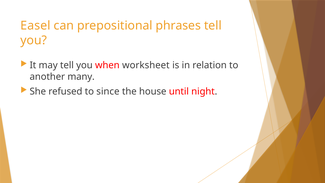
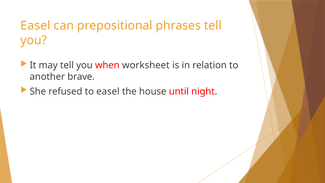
many: many -> brave
to since: since -> easel
